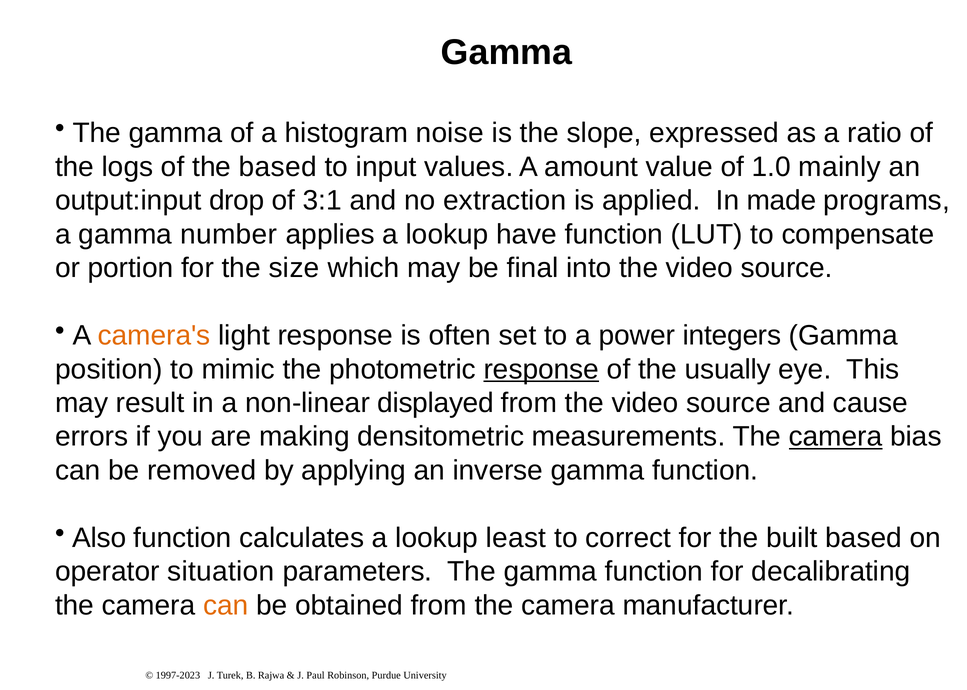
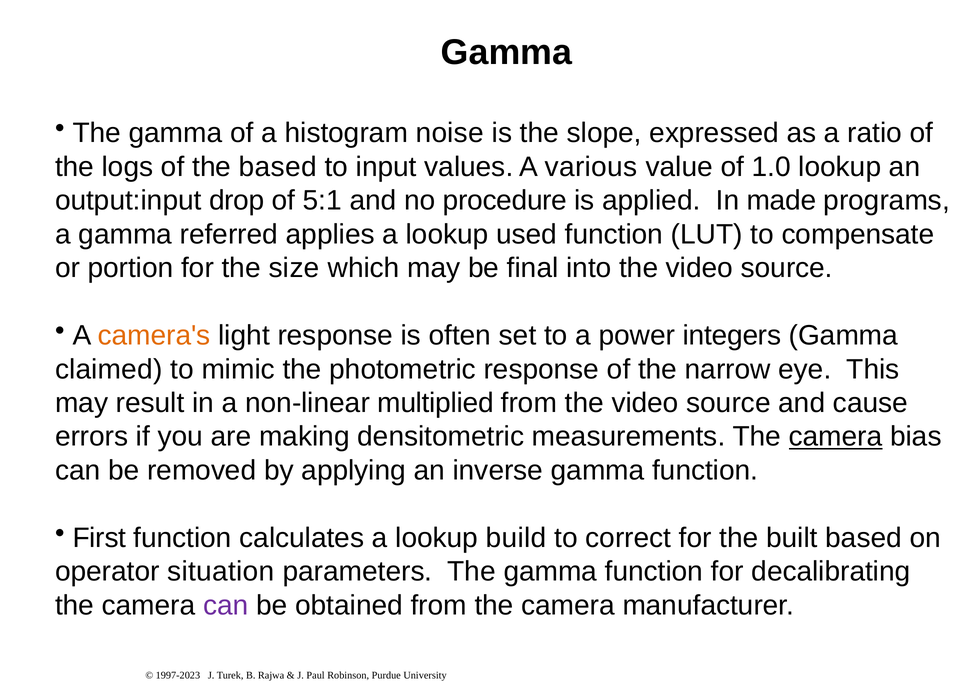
amount: amount -> various
1.0 mainly: mainly -> lookup
3:1: 3:1 -> 5:1
extraction: extraction -> procedure
number: number -> referred
have: have -> used
position: position -> claimed
response at (541, 370) underline: present -> none
usually: usually -> narrow
displayed: displayed -> multiplied
Also: Also -> First
least: least -> build
can at (226, 606) colour: orange -> purple
